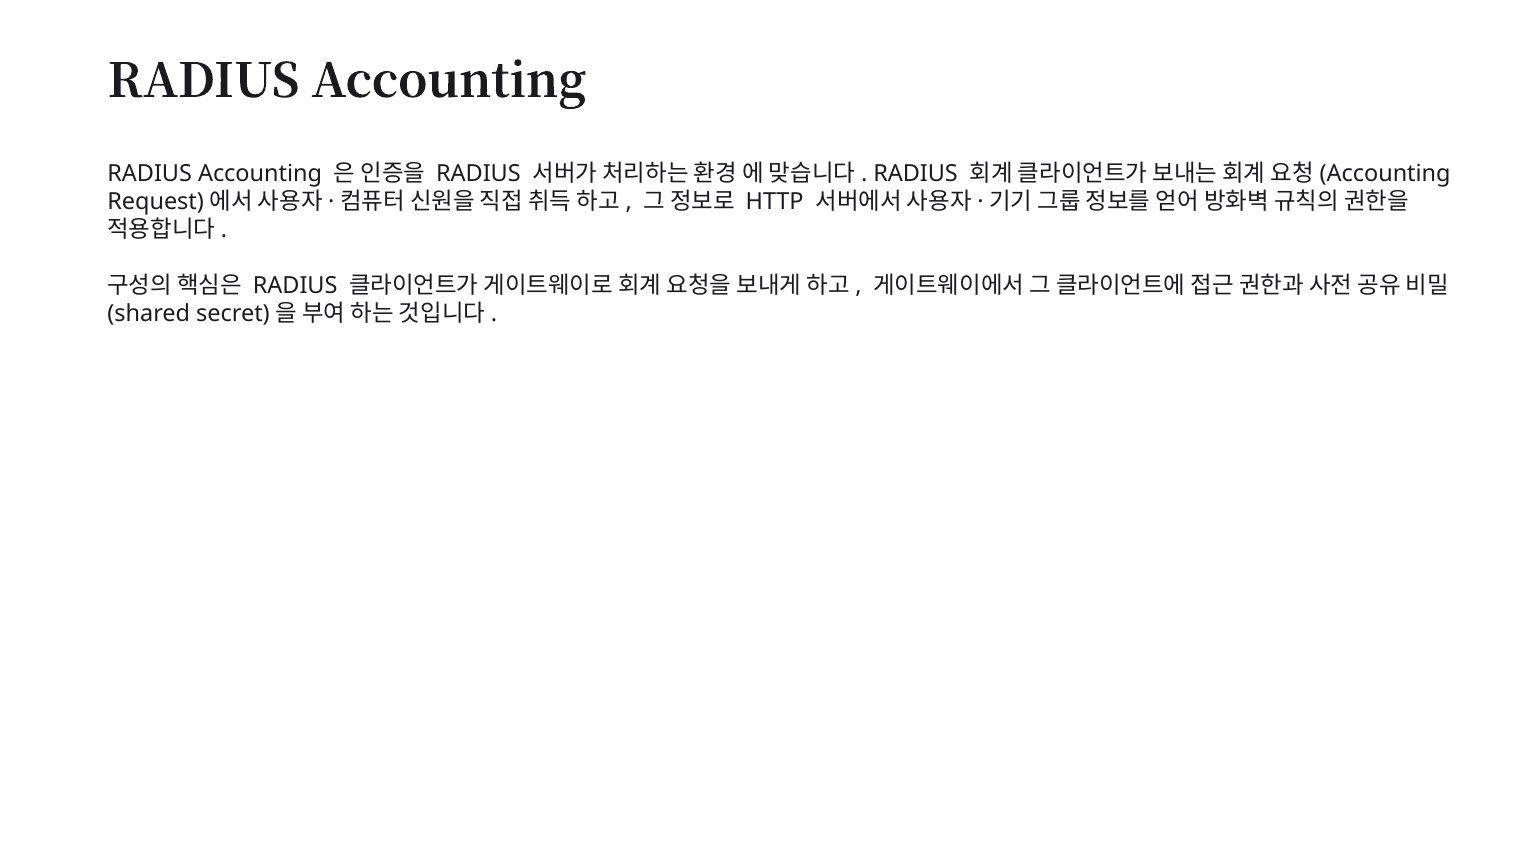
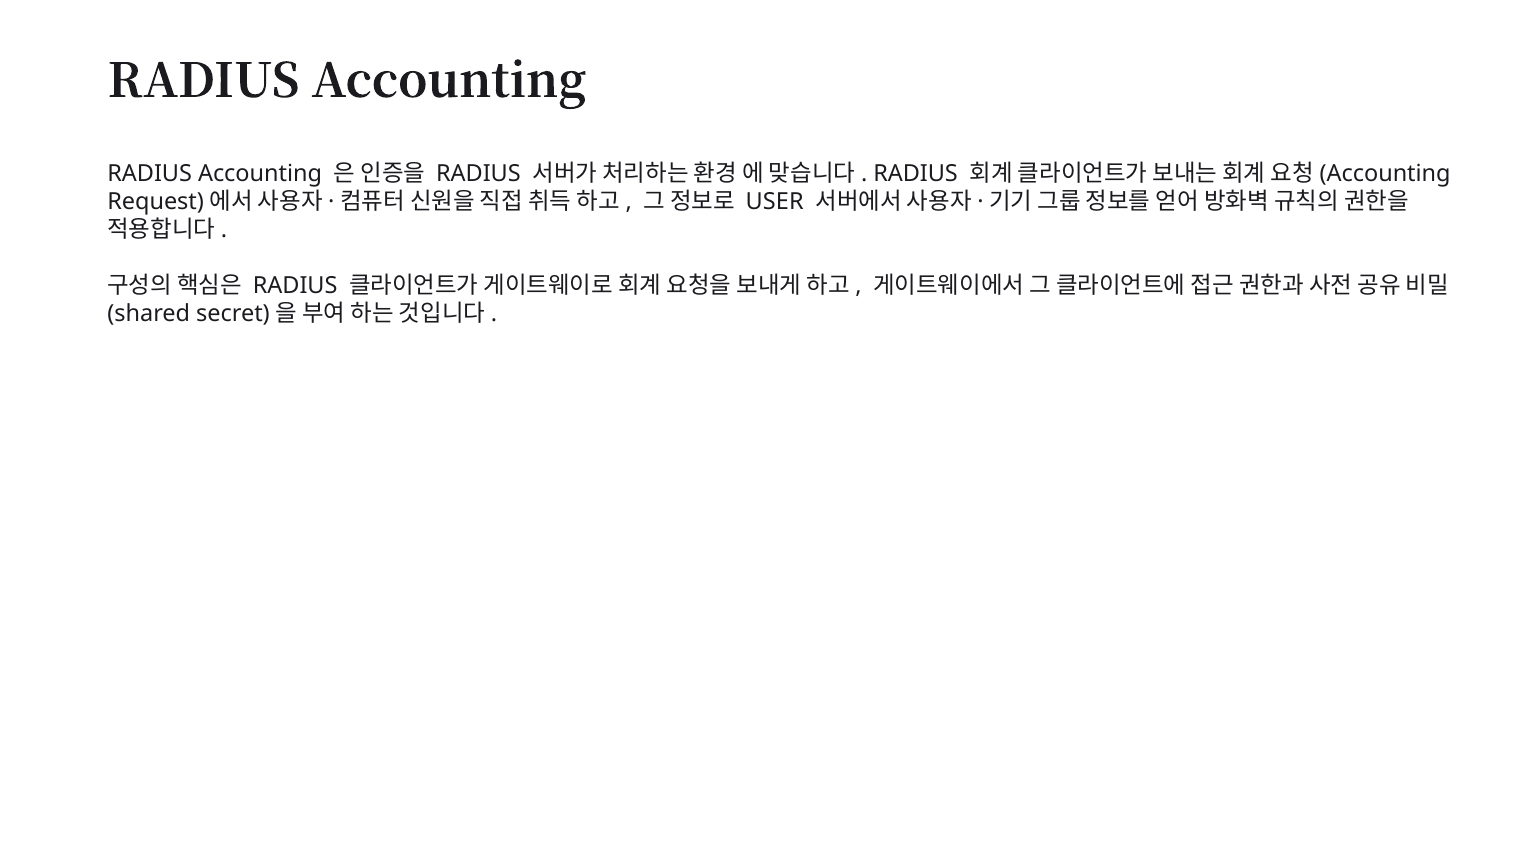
HTTP: HTTP -> USER
